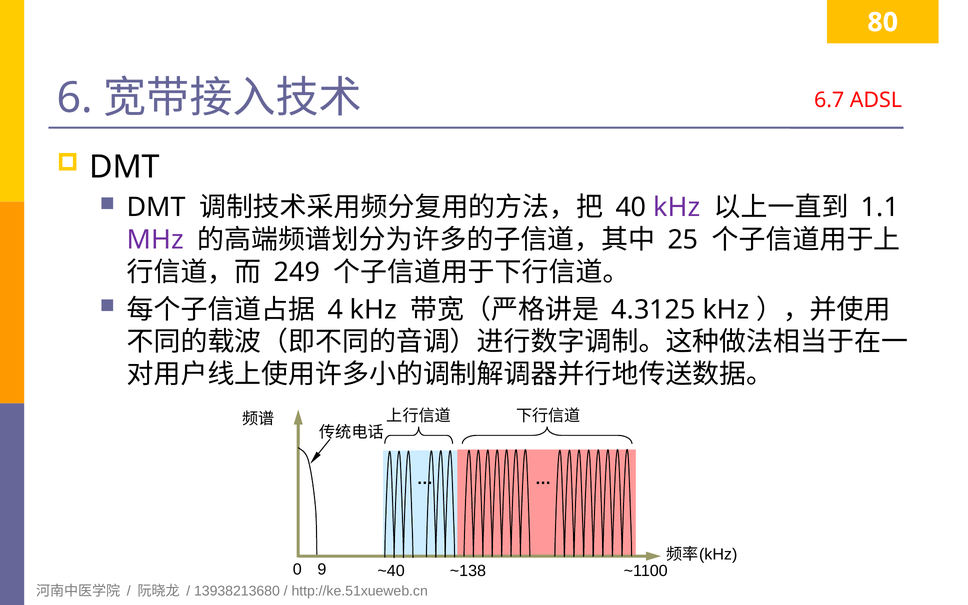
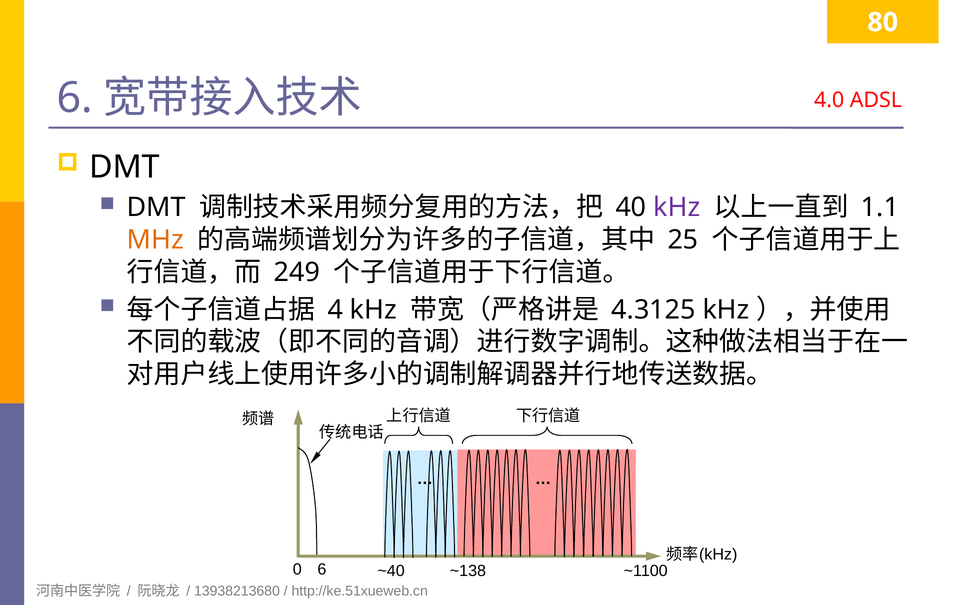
6.7: 6.7 -> 4.0
MHz colour: purple -> orange
0 9: 9 -> 6
